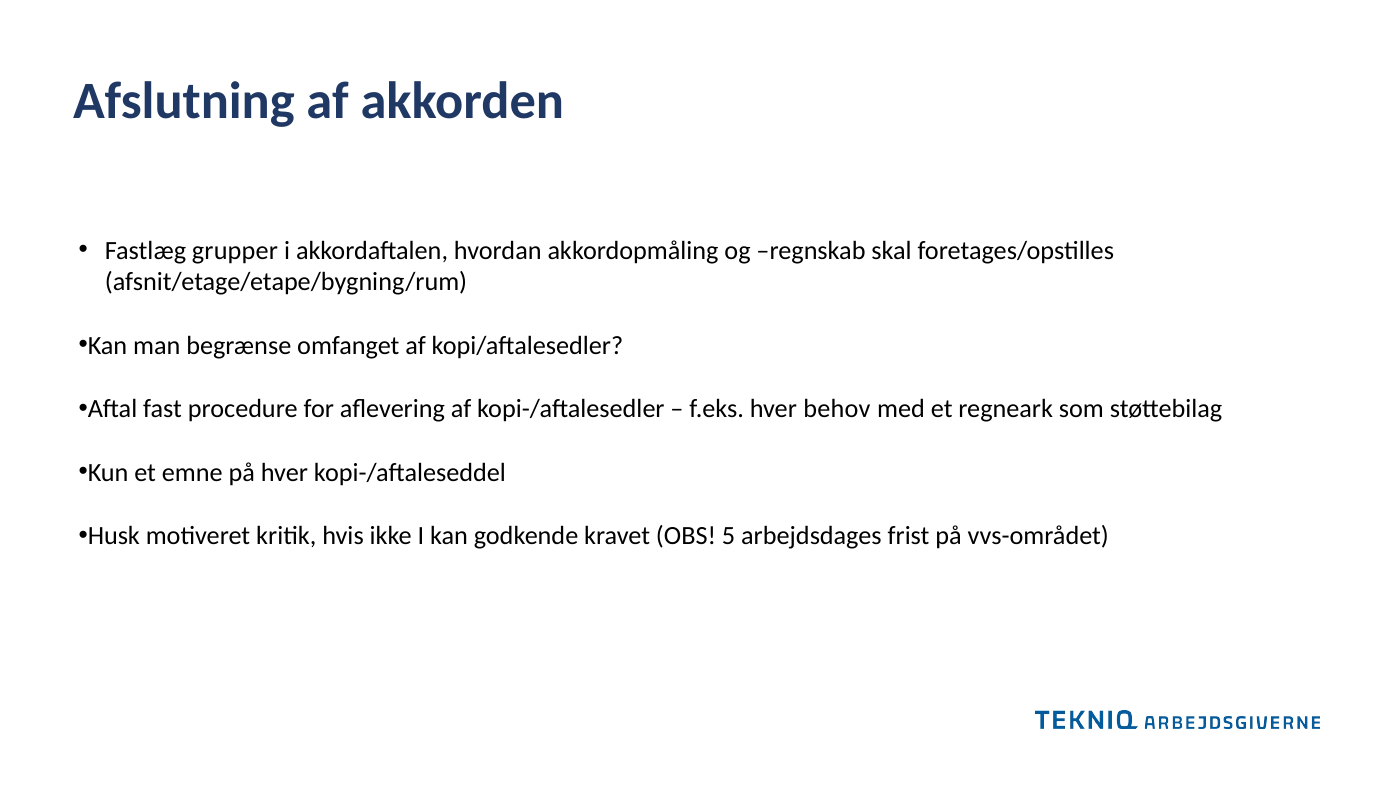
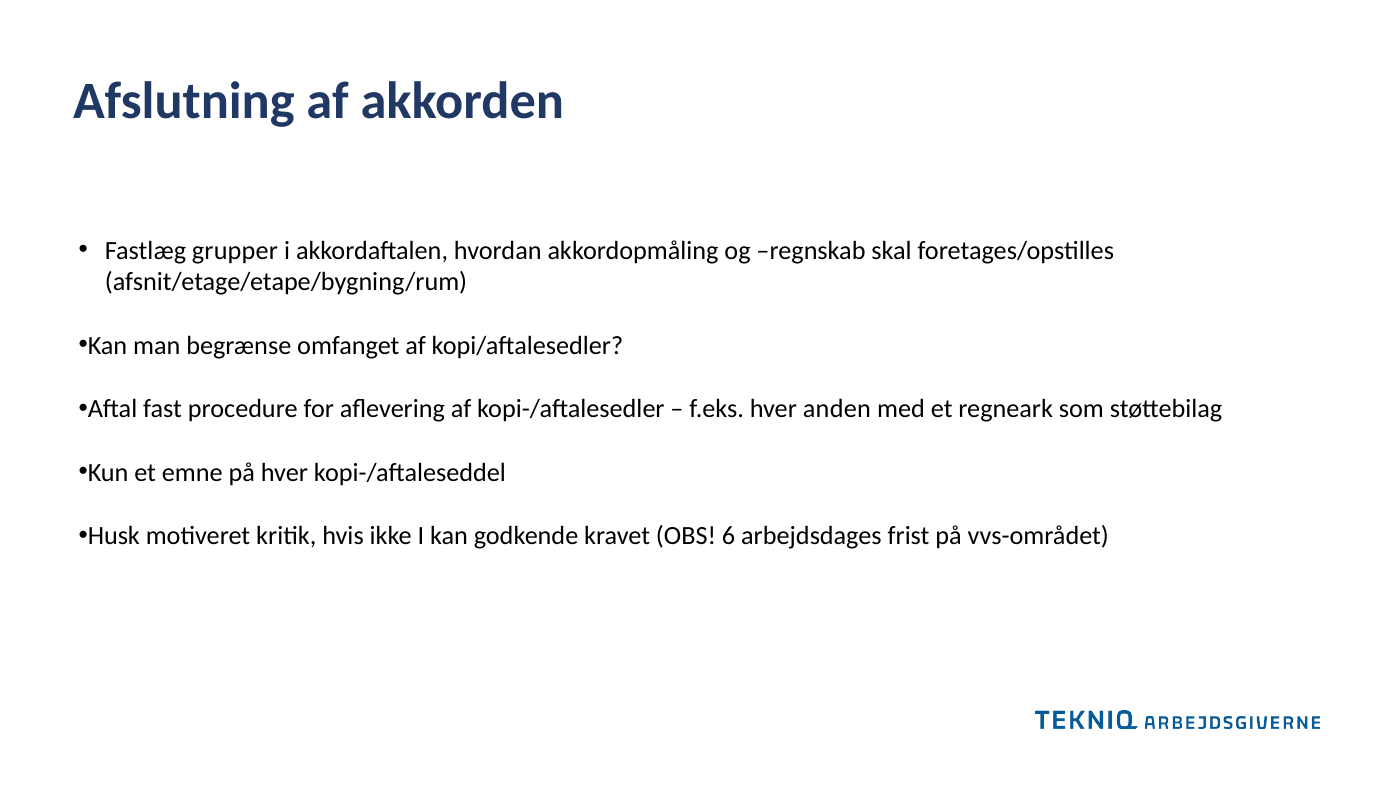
behov: behov -> anden
5: 5 -> 6
